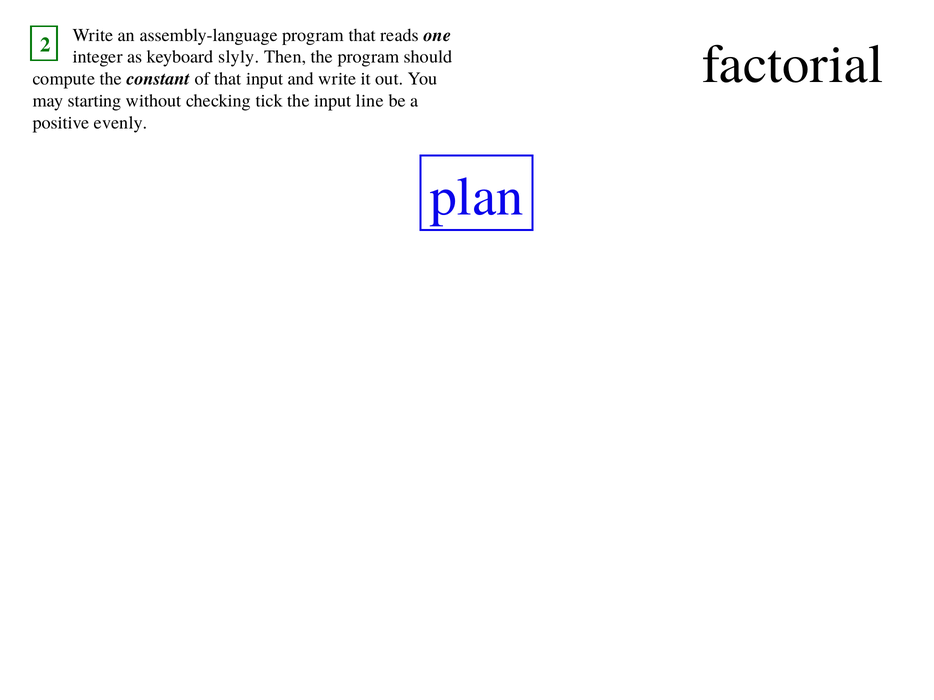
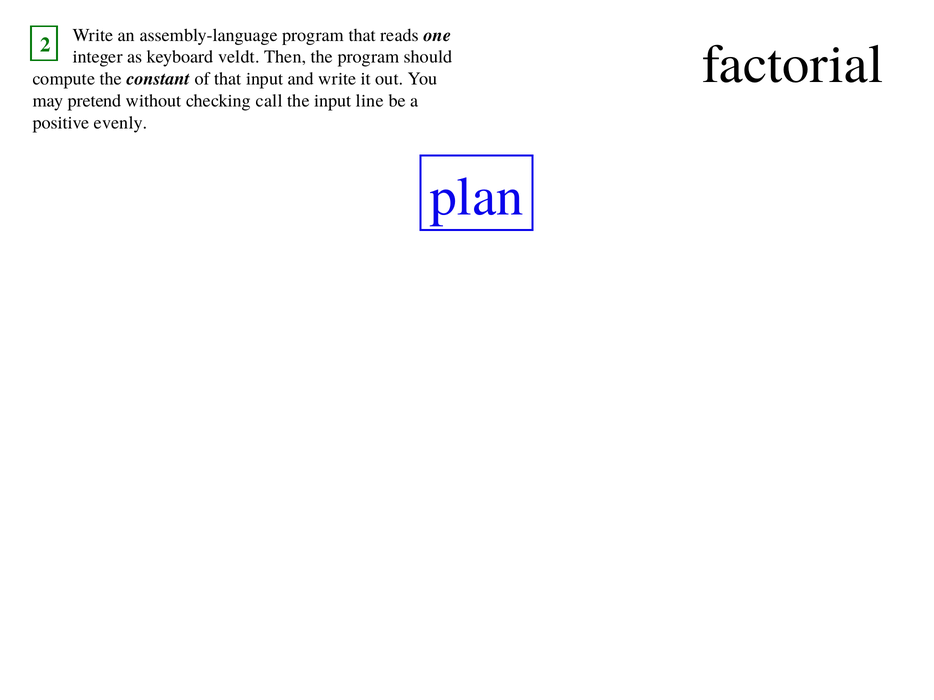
slyly: slyly -> veldt
starting: starting -> pretend
tick: tick -> call
